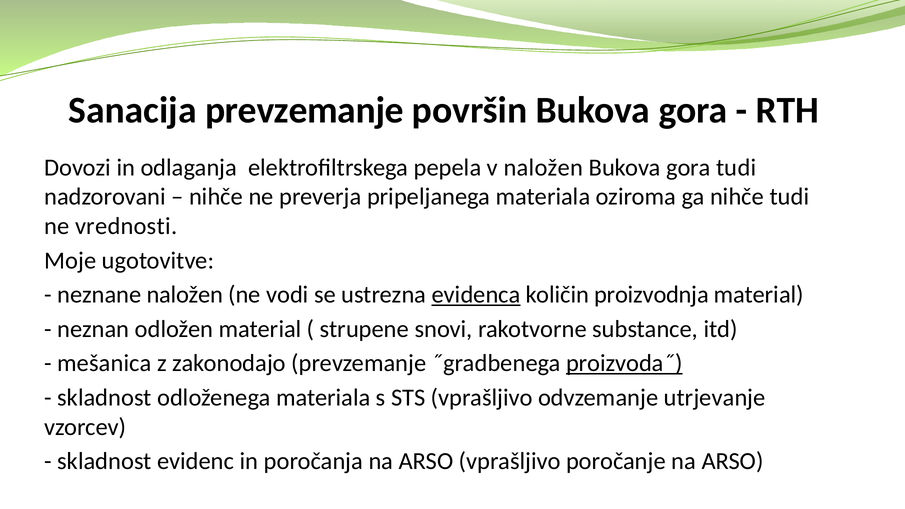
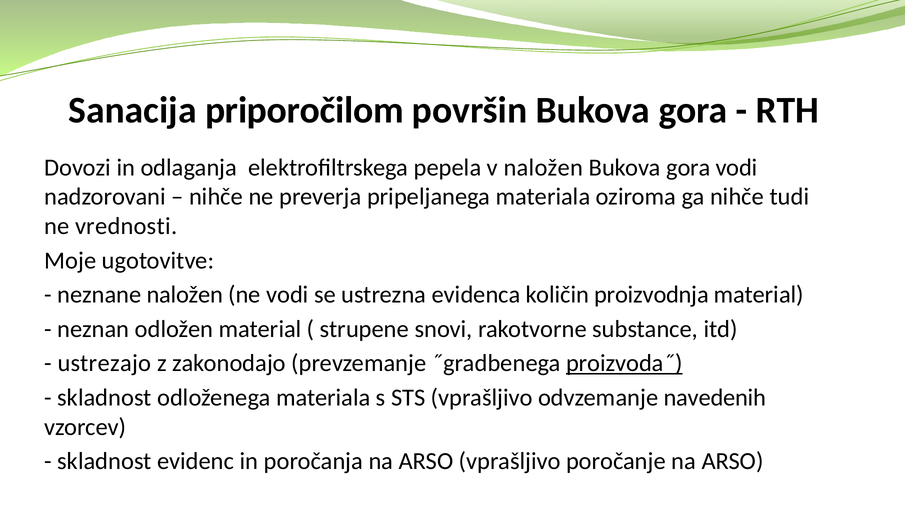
Sanacija prevzemanje: prevzemanje -> priporočilom
gora tudi: tudi -> vodi
evidenca underline: present -> none
mešanica: mešanica -> ustrezajo
utrjevanje: utrjevanje -> navedenih
